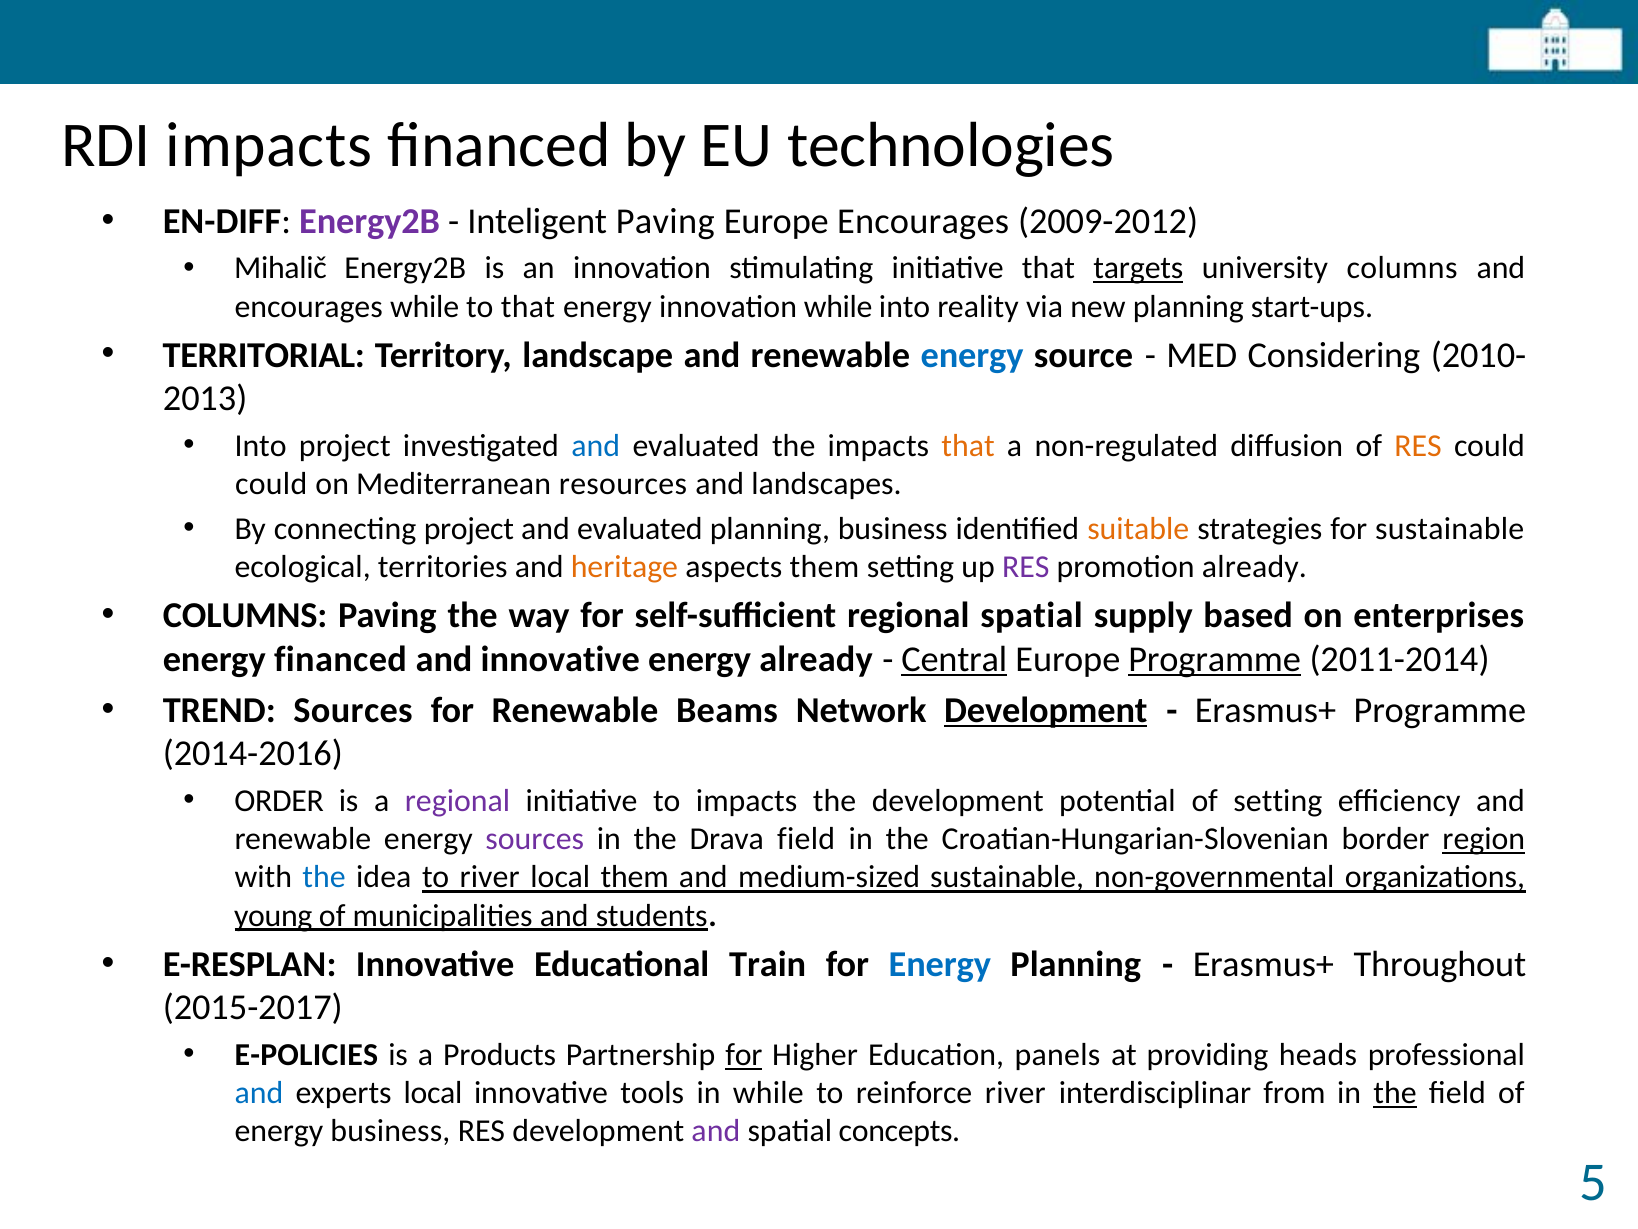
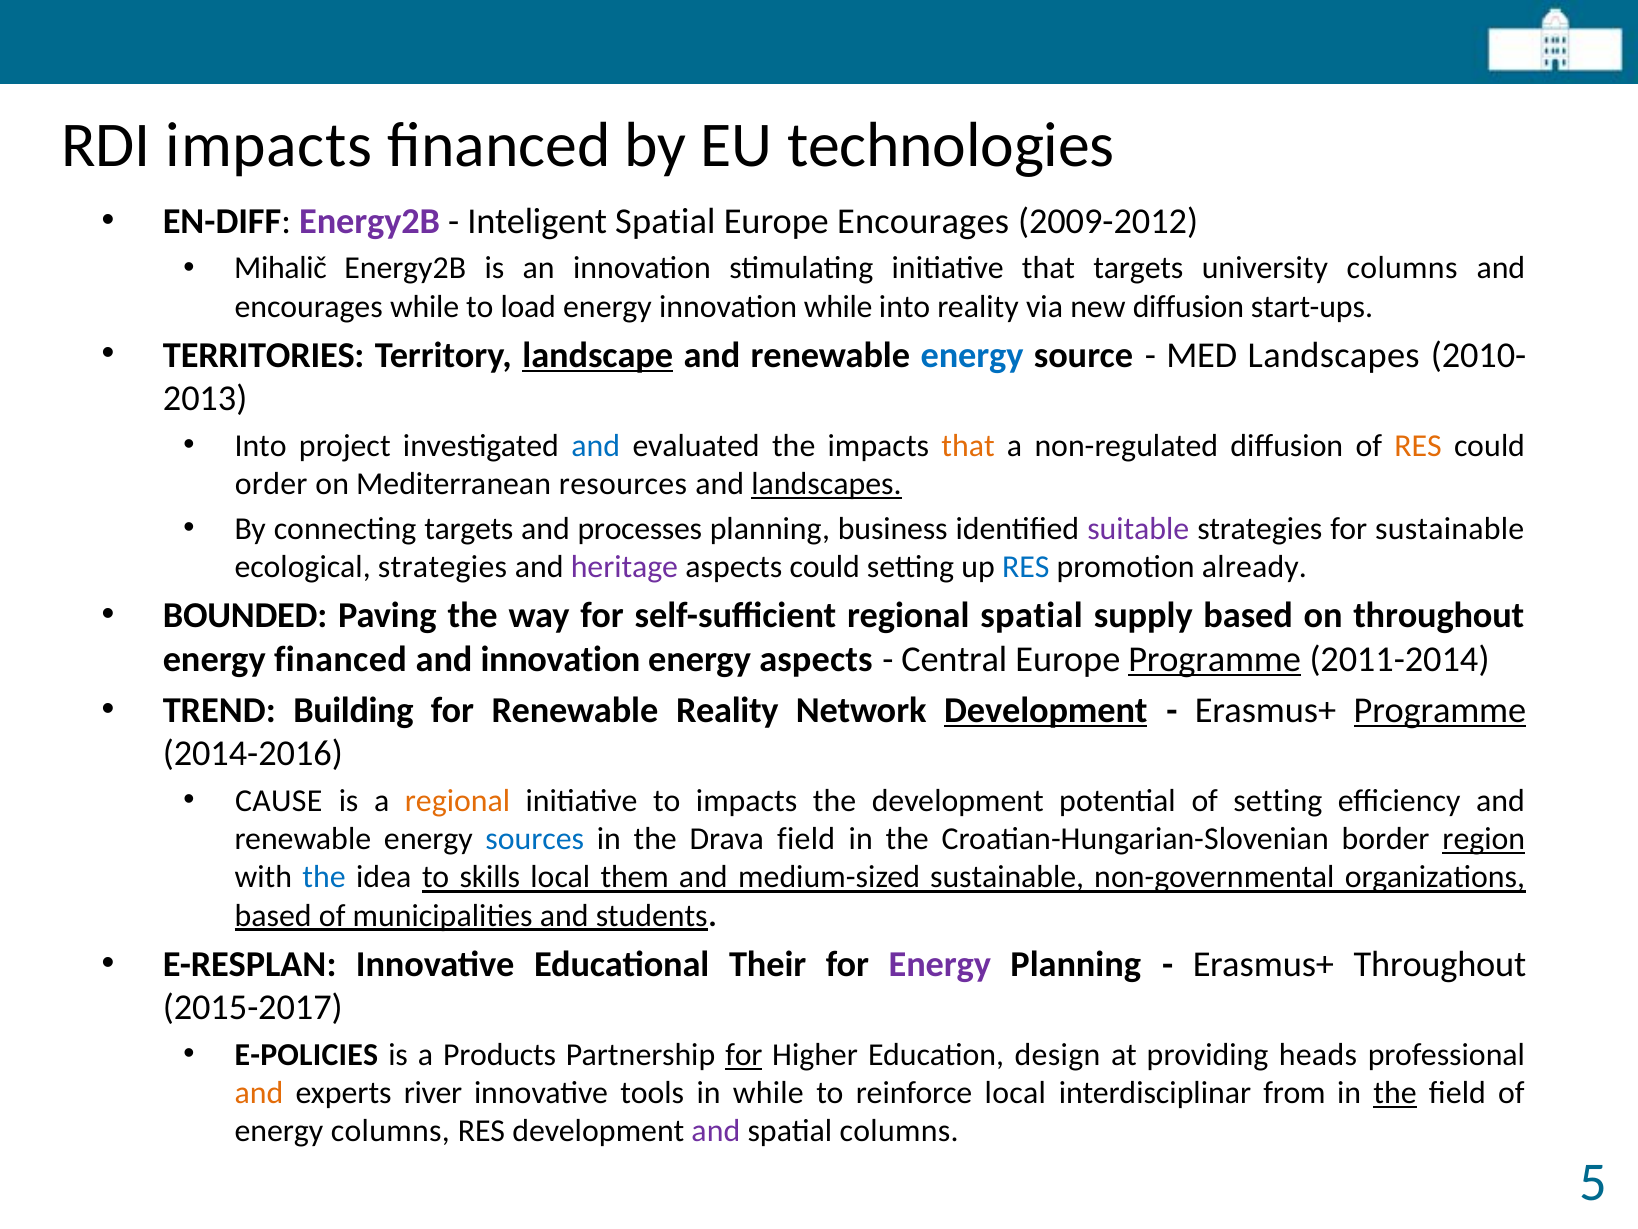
Inteligent Paving: Paving -> Spatial
targets at (1138, 268) underline: present -> none
to that: that -> load
new planning: planning -> diffusion
TERRITORIAL: TERRITORIAL -> TERRITORIES
landscape underline: none -> present
MED Considering: Considering -> Landscapes
could at (271, 484): could -> order
landscapes at (826, 484) underline: none -> present
connecting project: project -> targets
evaluated at (640, 528): evaluated -> processes
suitable colour: orange -> purple
ecological territories: territories -> strategies
heritage colour: orange -> purple
aspects them: them -> could
RES at (1026, 567) colour: purple -> blue
COLUMNS at (245, 615): COLUMNS -> BOUNDED
on enterprises: enterprises -> throughout
and innovative: innovative -> innovation
energy already: already -> aspects
Central underline: present -> none
TREND Sources: Sources -> Building
Renewable Beams: Beams -> Reality
Programme at (1440, 710) underline: none -> present
ORDER: ORDER -> CAUSE
regional at (457, 801) colour: purple -> orange
sources at (535, 839) colour: purple -> blue
to river: river -> skills
young at (273, 915): young -> based
Train: Train -> Their
Energy at (940, 964) colour: blue -> purple
panels: panels -> design
and at (259, 1093) colour: blue -> orange
experts local: local -> river
reinforce river: river -> local
energy business: business -> columns
spatial concepts: concepts -> columns
